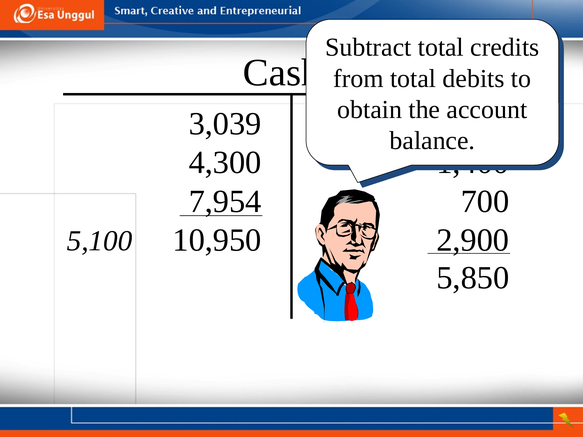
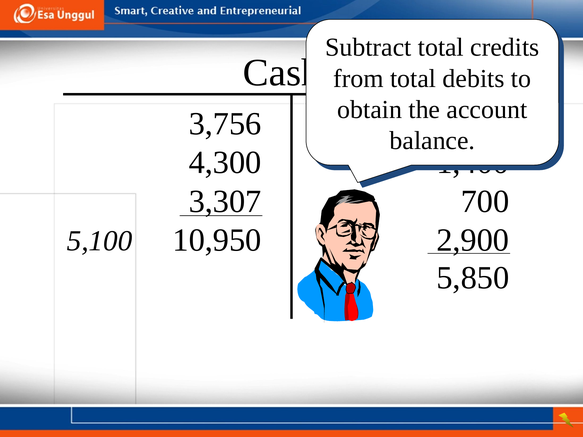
3,039: 3,039 -> 3,756
7,954: 7,954 -> 3,307
